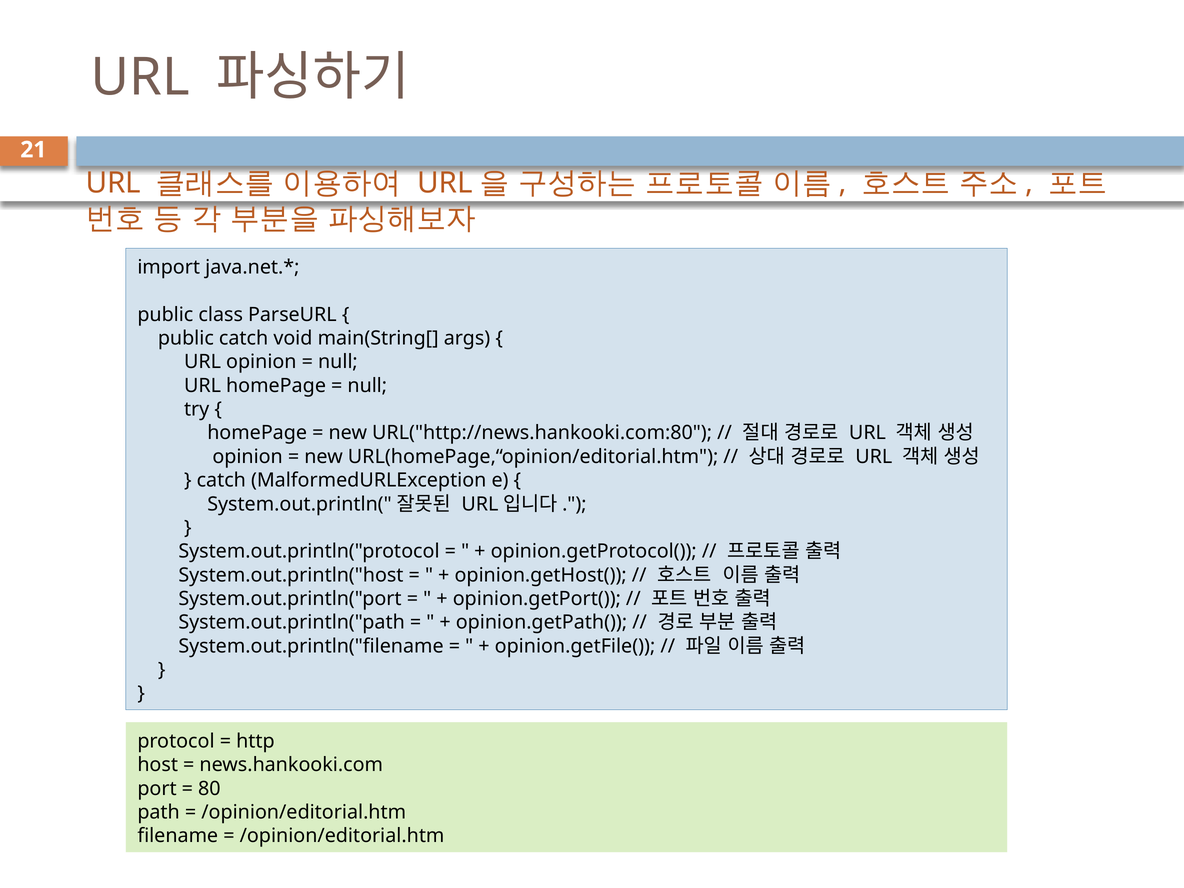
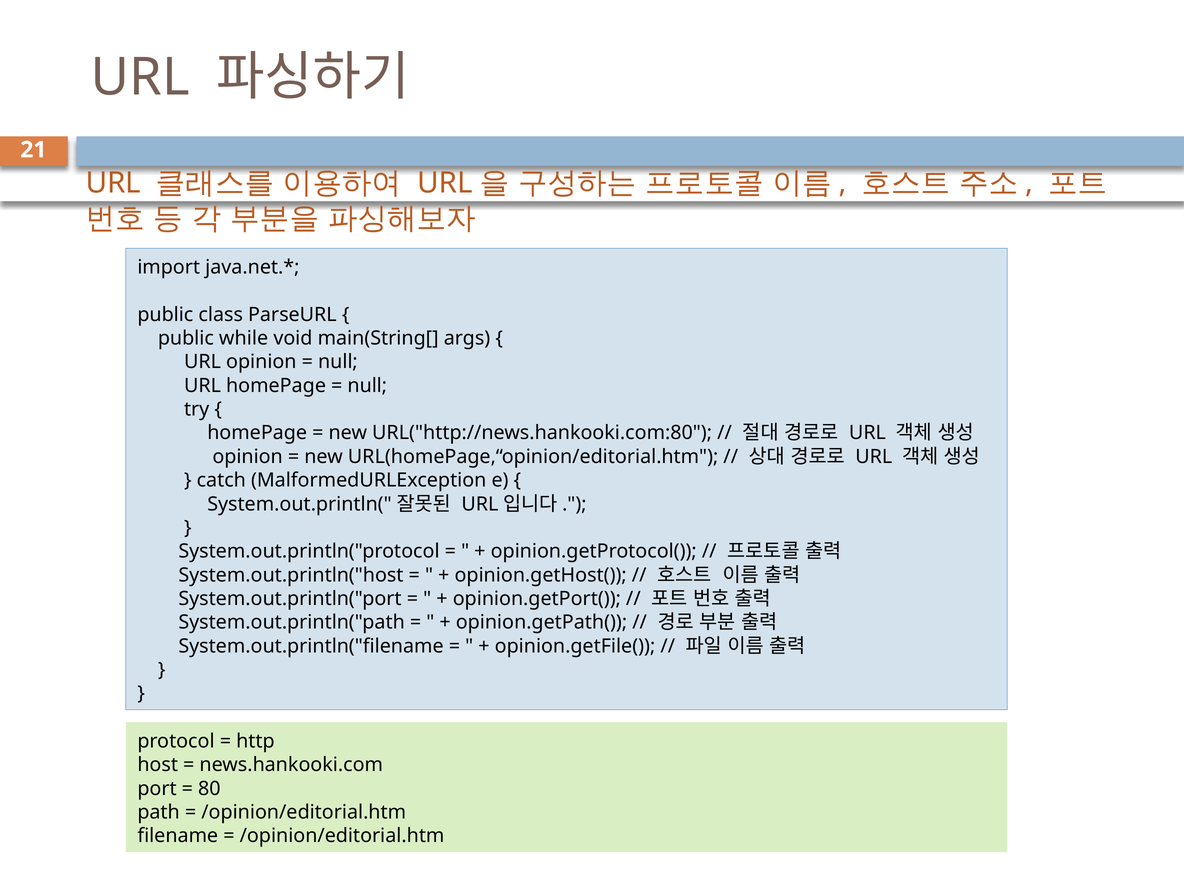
public catch: catch -> while
